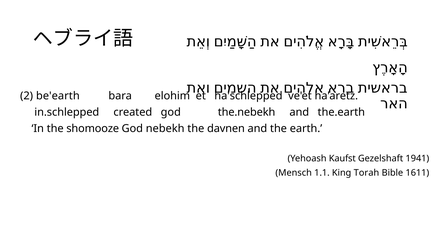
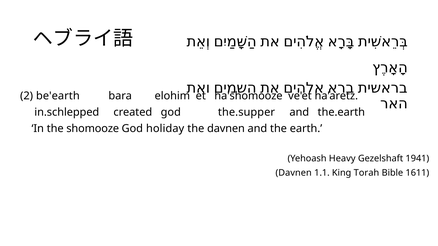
ha'schlepped: ha'schlepped -> ha'shomooze
the.nebekh: the.nebekh -> the.supper
nebekh: nebekh -> holiday
Kaufst: Kaufst -> Heavy
Mensch at (294, 173): Mensch -> Davnen
